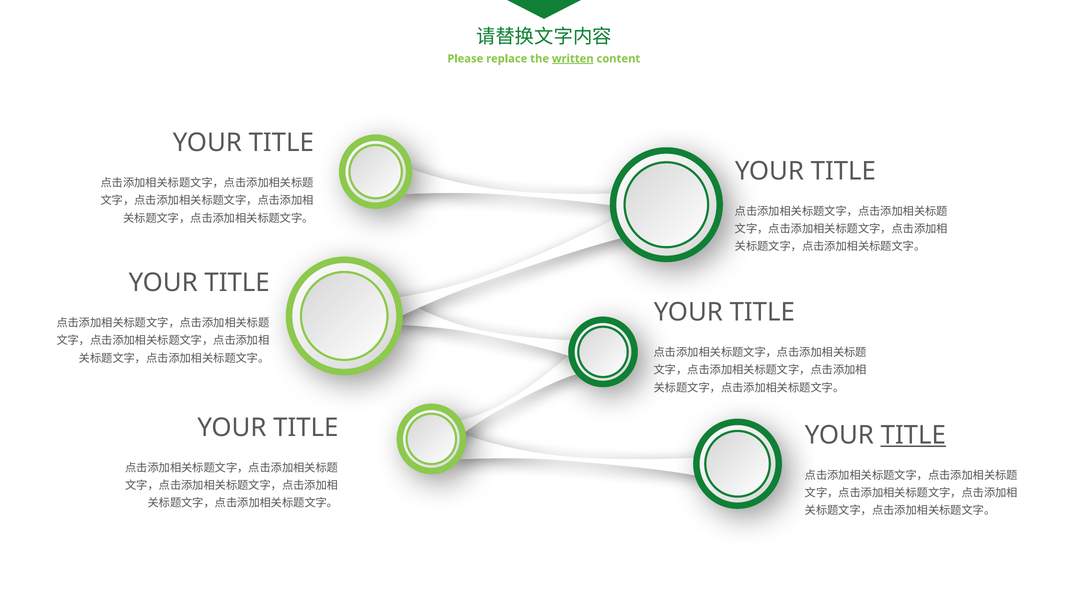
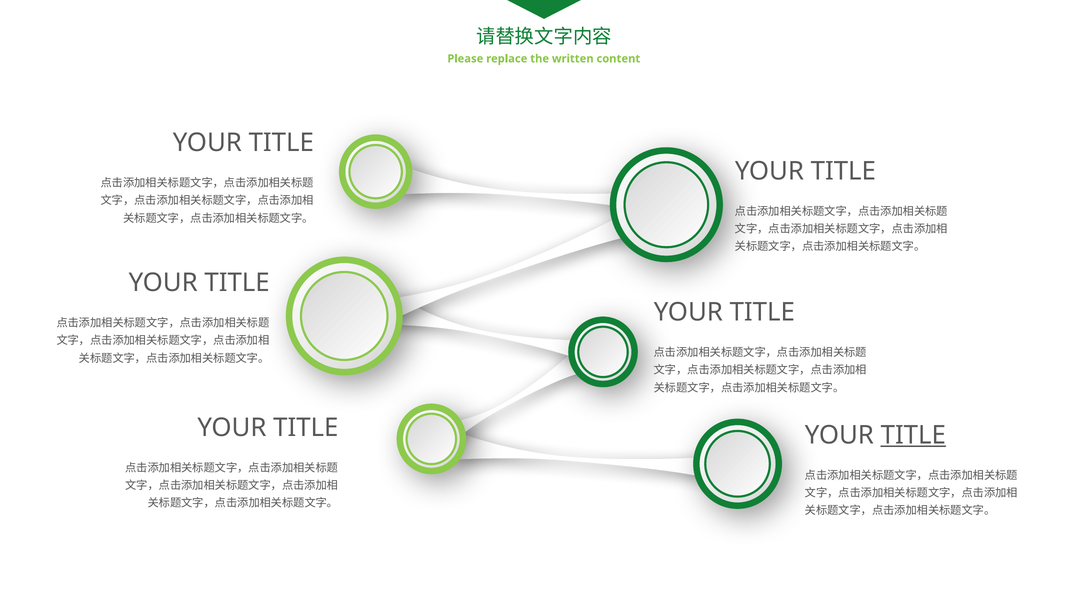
written underline: present -> none
